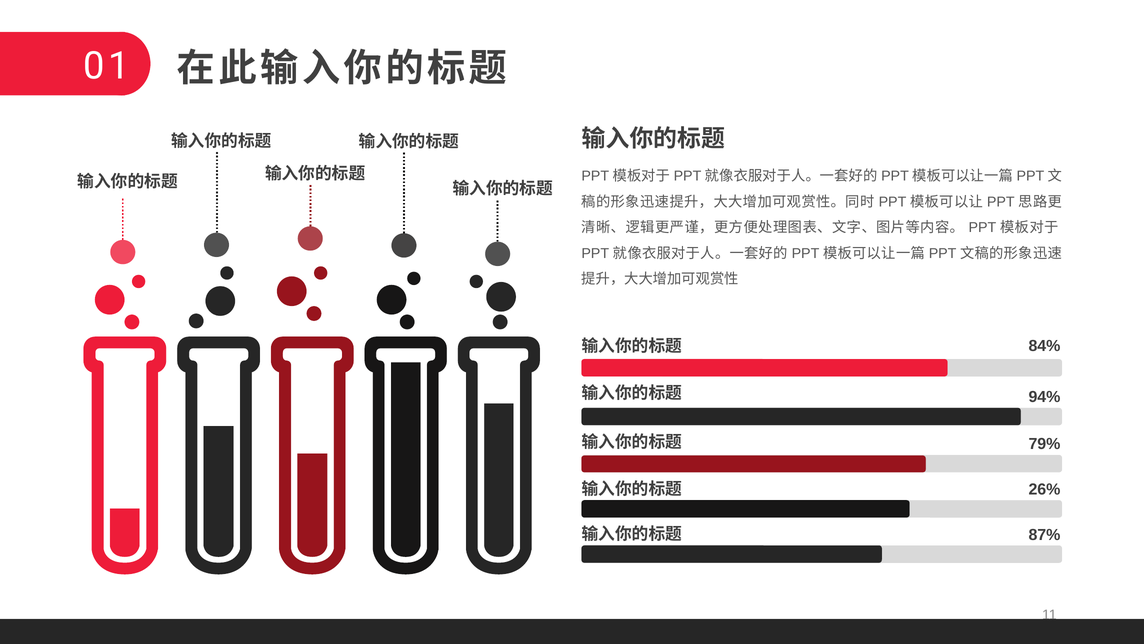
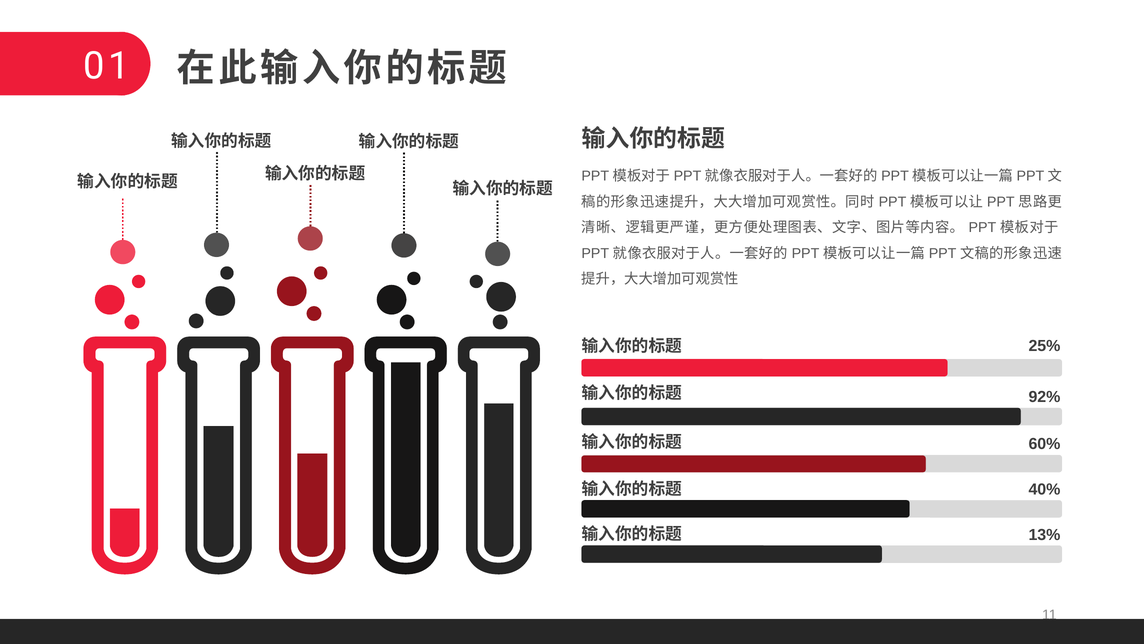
84%: 84% -> 25%
94%: 94% -> 92%
79%: 79% -> 60%
26%: 26% -> 40%
87%: 87% -> 13%
